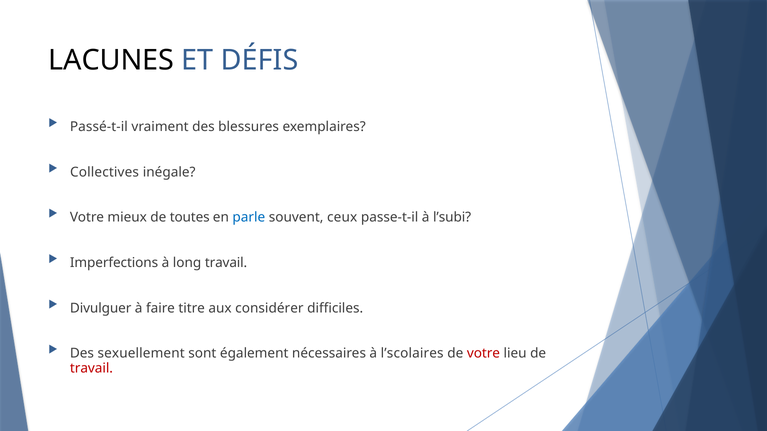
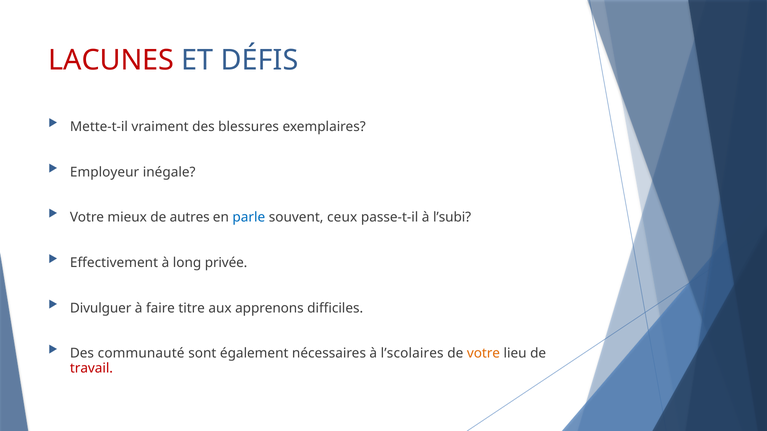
LACUNES colour: black -> red
Passé-t-il: Passé-t-il -> Mette-t-il
Collectives: Collectives -> Employeur
toutes: toutes -> autres
Imperfections: Imperfections -> Effectivement
long travail: travail -> privée
considérer: considérer -> apprenons
sexuellement: sexuellement -> communauté
votre at (483, 354) colour: red -> orange
